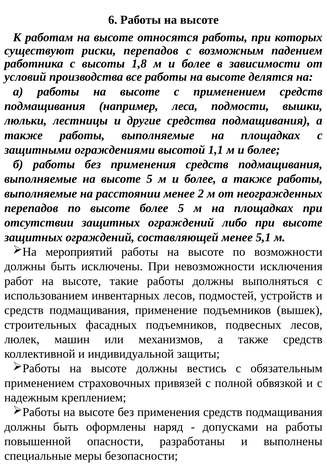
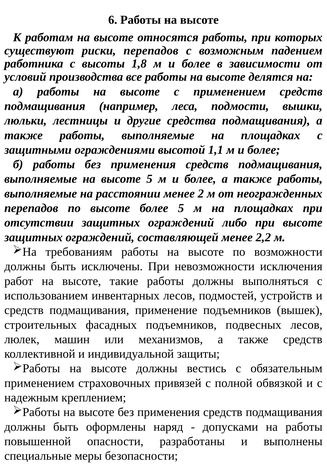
5,1: 5,1 -> 2,2
мероприятий: мероприятий -> требованиям
